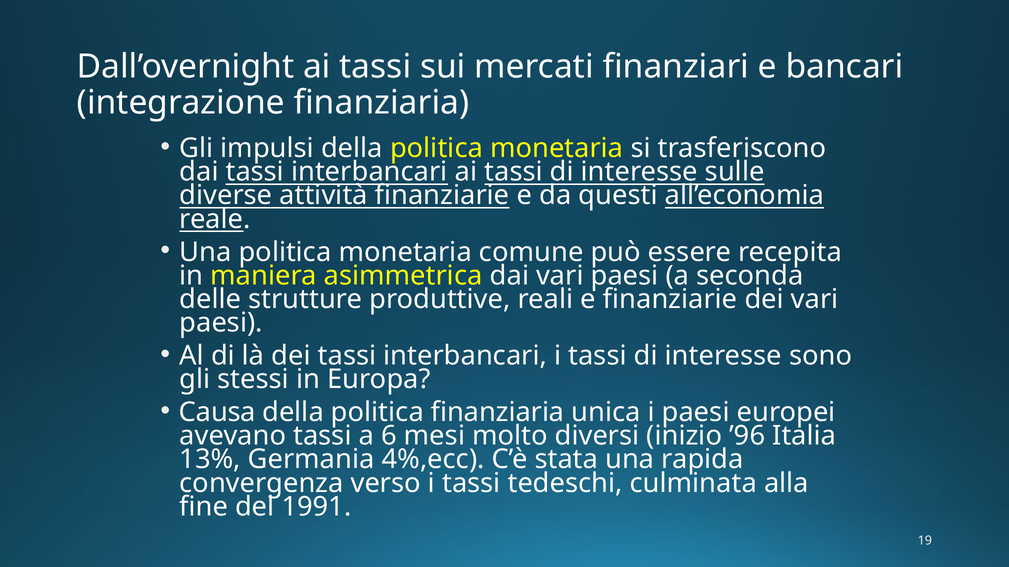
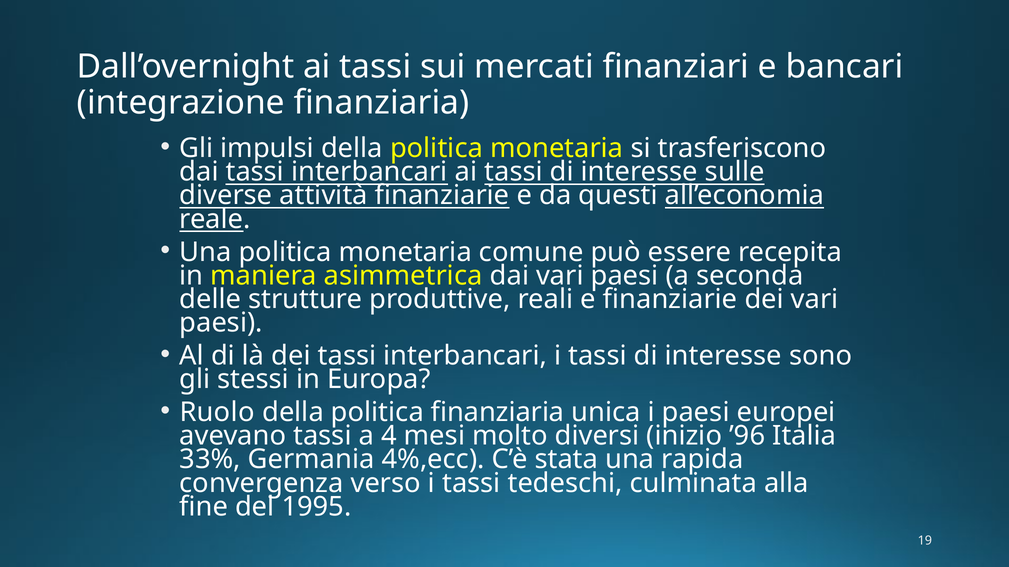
Causa: Causa -> Ruolo
6: 6 -> 4
13%: 13% -> 33%
1991: 1991 -> 1995
